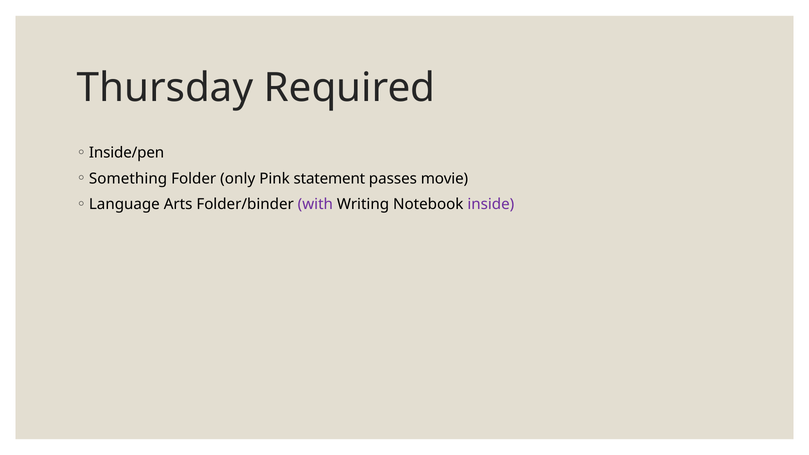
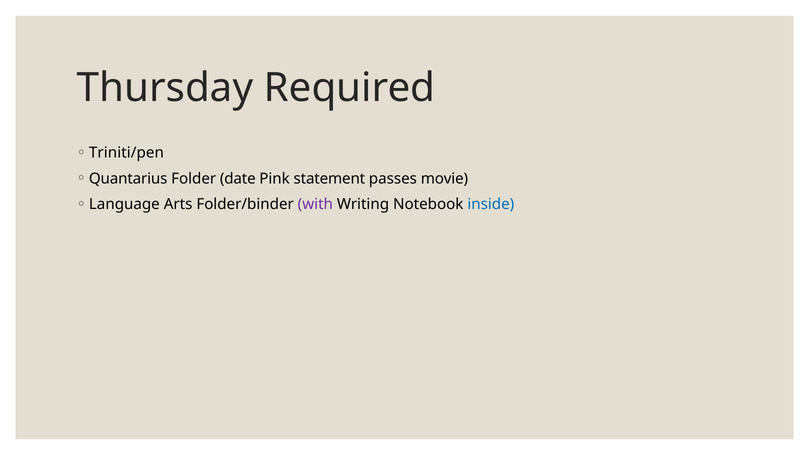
Inside/pen: Inside/pen -> Triniti/pen
Something: Something -> Quantarius
only: only -> date
inside colour: purple -> blue
